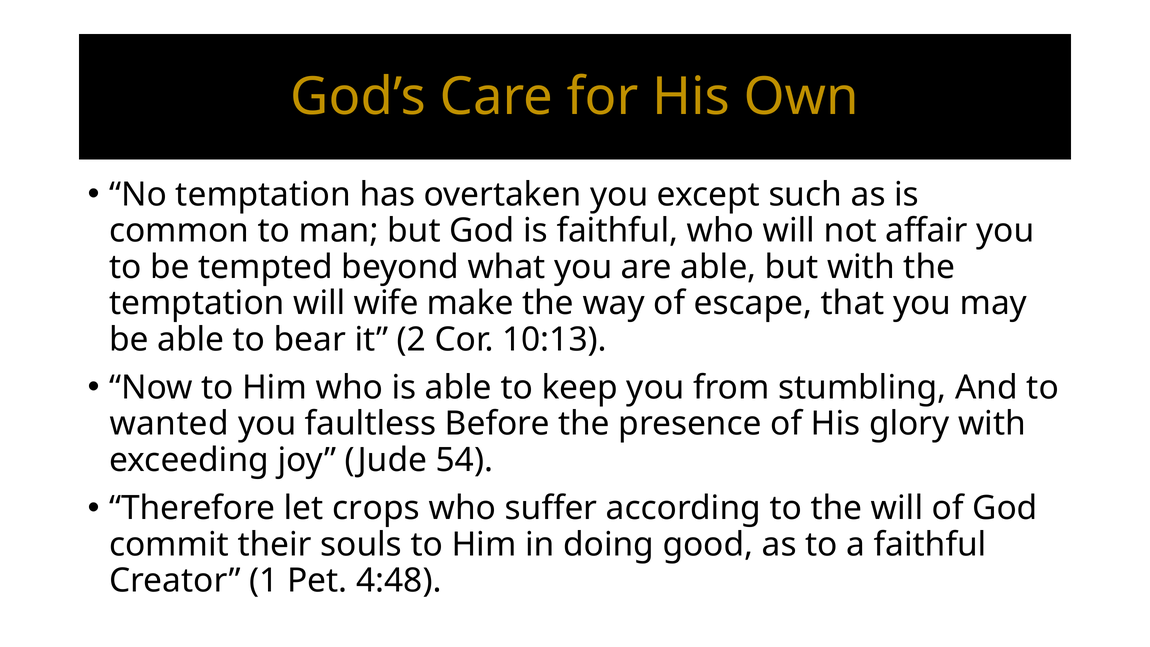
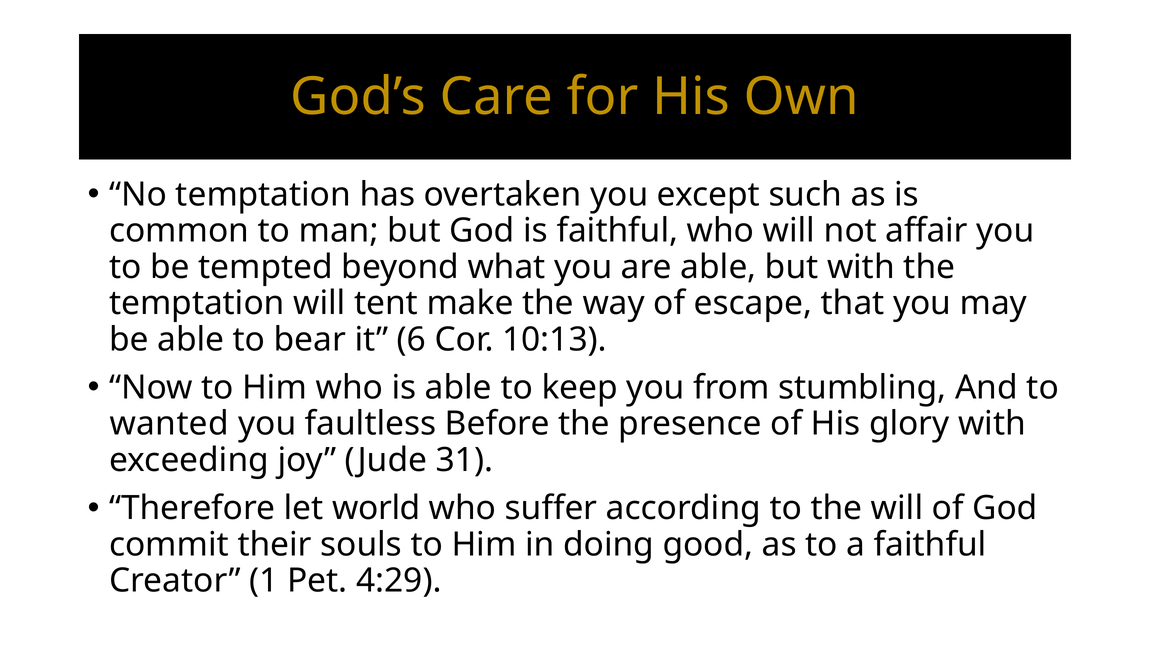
wife: wife -> tent
2: 2 -> 6
54: 54 -> 31
crops: crops -> world
4:48: 4:48 -> 4:29
